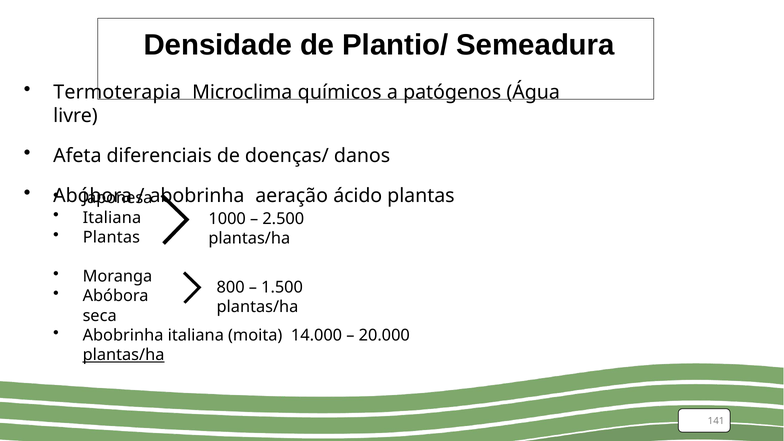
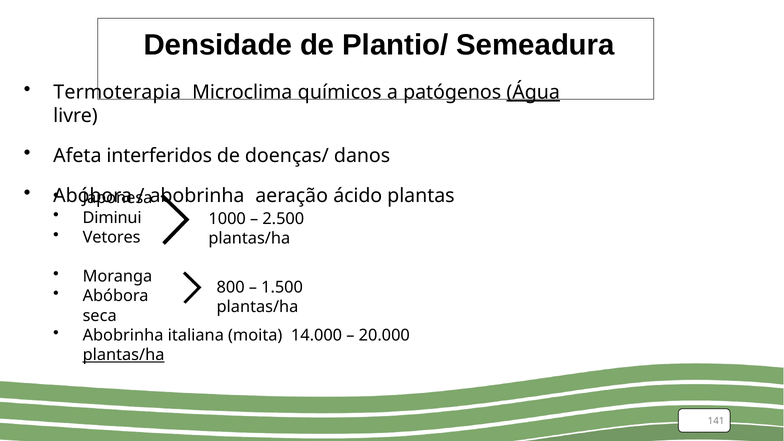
Água underline: none -> present
diferenciais: diferenciais -> interferidos
Italiana at (112, 218): Italiana -> Diminui
Plantas at (111, 237): Plantas -> Vetores
